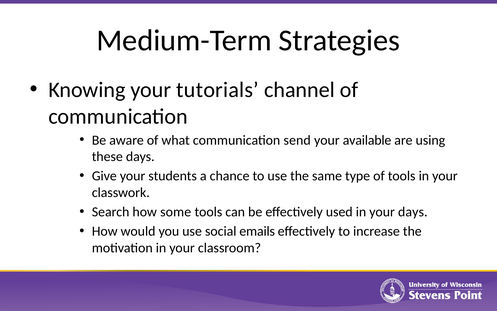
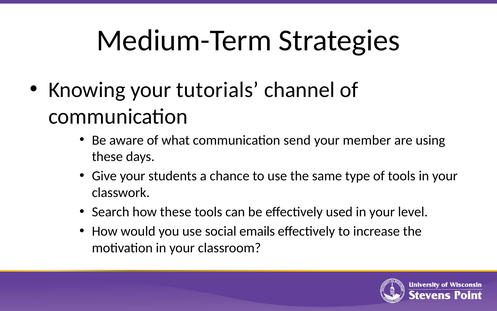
available: available -> member
how some: some -> these
your days: days -> level
